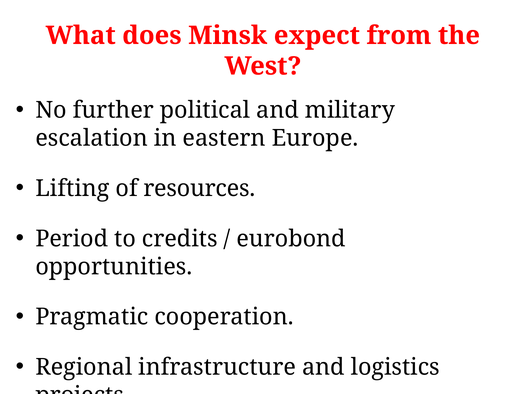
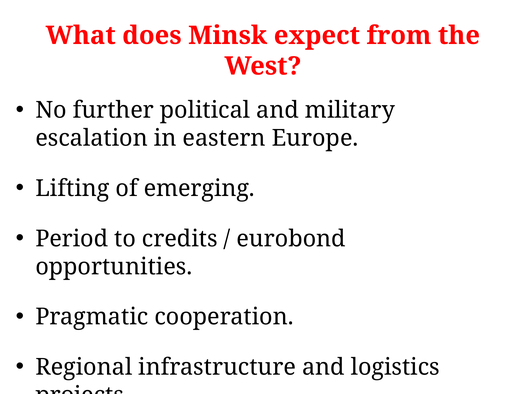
resources: resources -> emerging
